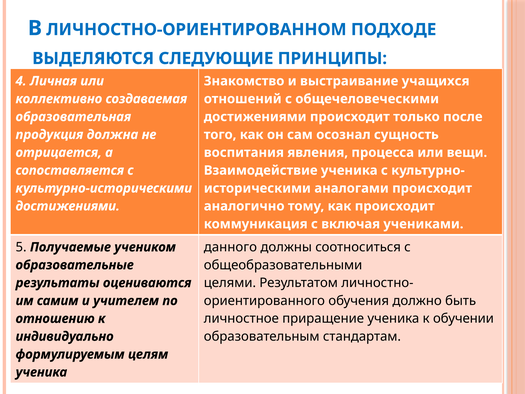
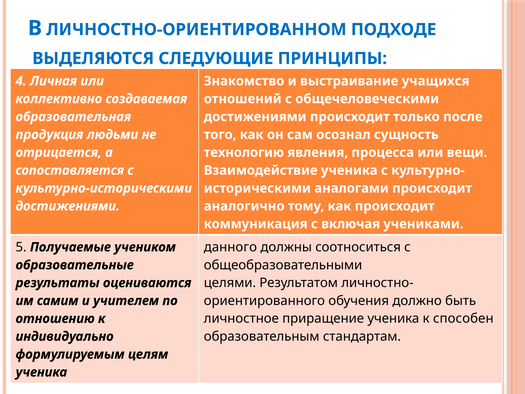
должна: должна -> людьми
воспитания: воспитания -> технологию
обучении: обучении -> способен
